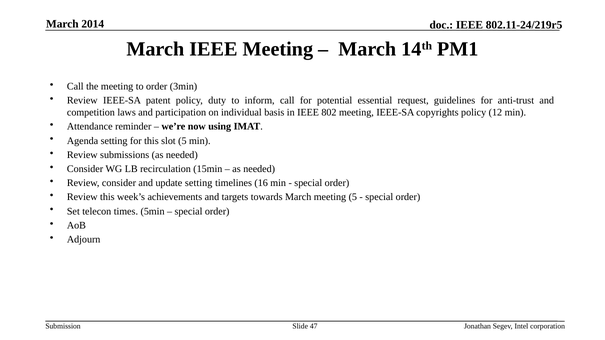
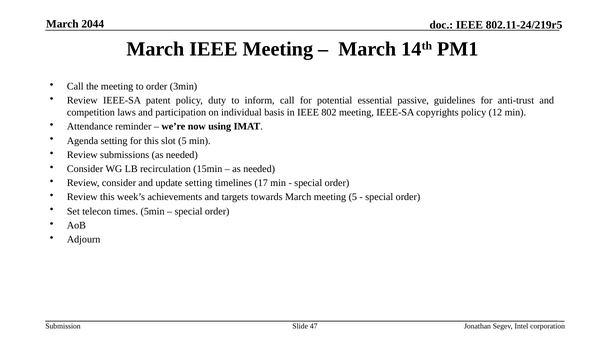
2014: 2014 -> 2044
request: request -> passive
16: 16 -> 17
